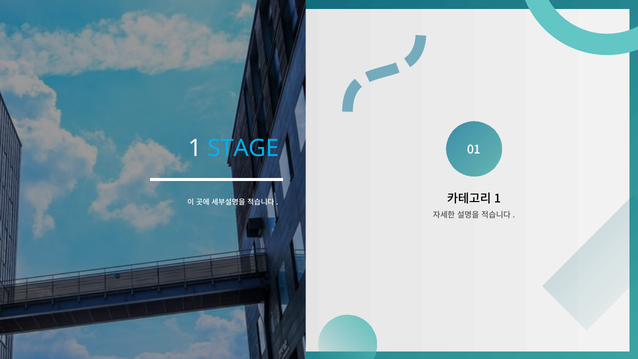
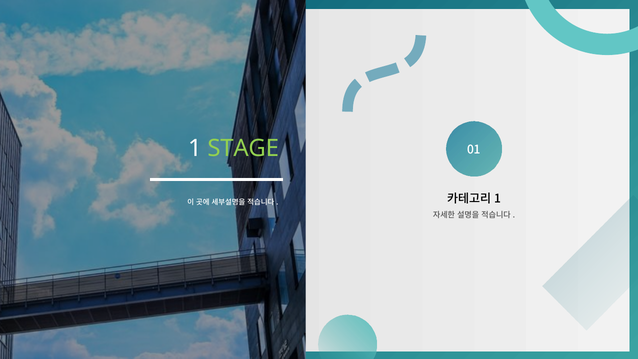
STAGE colour: light blue -> light green
